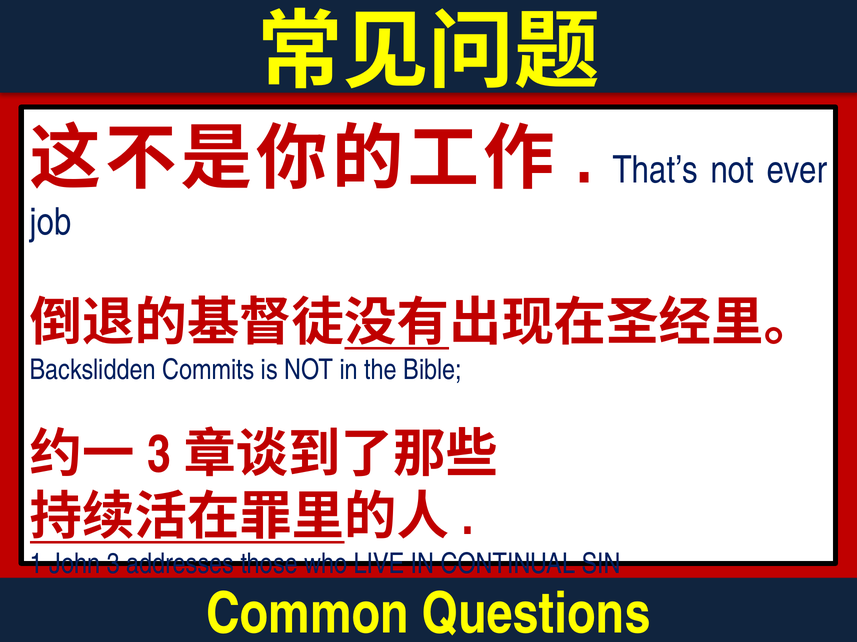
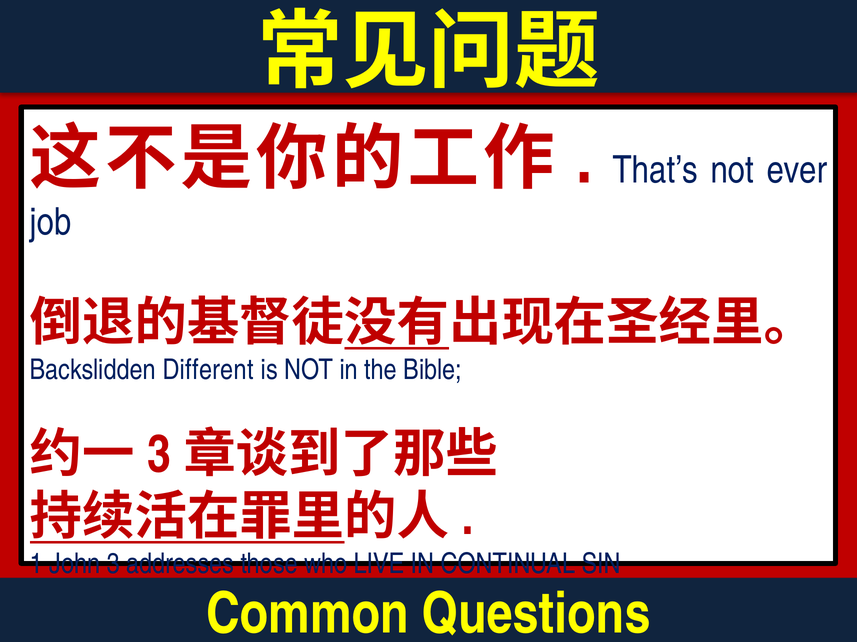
Commits: Commits -> Different
